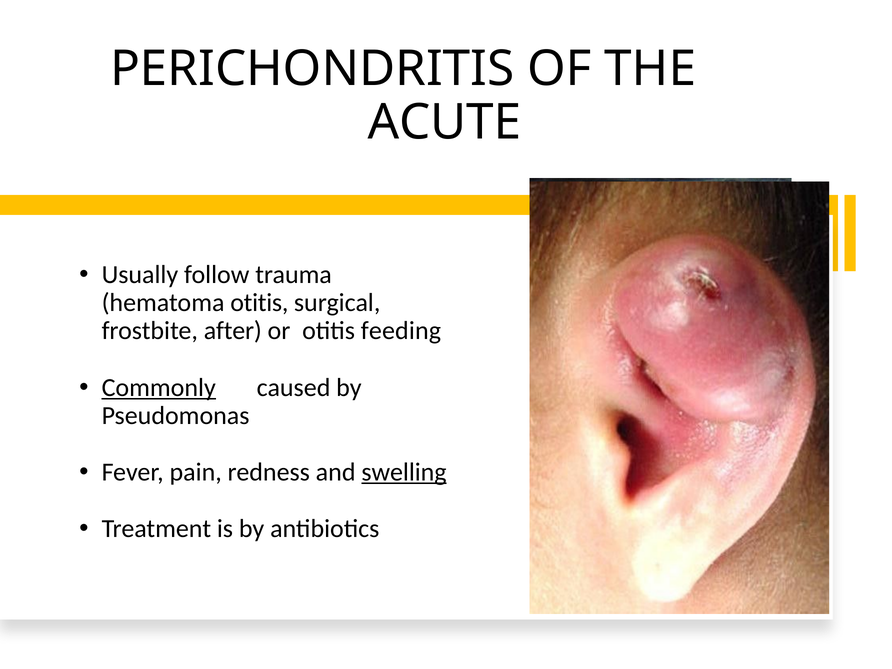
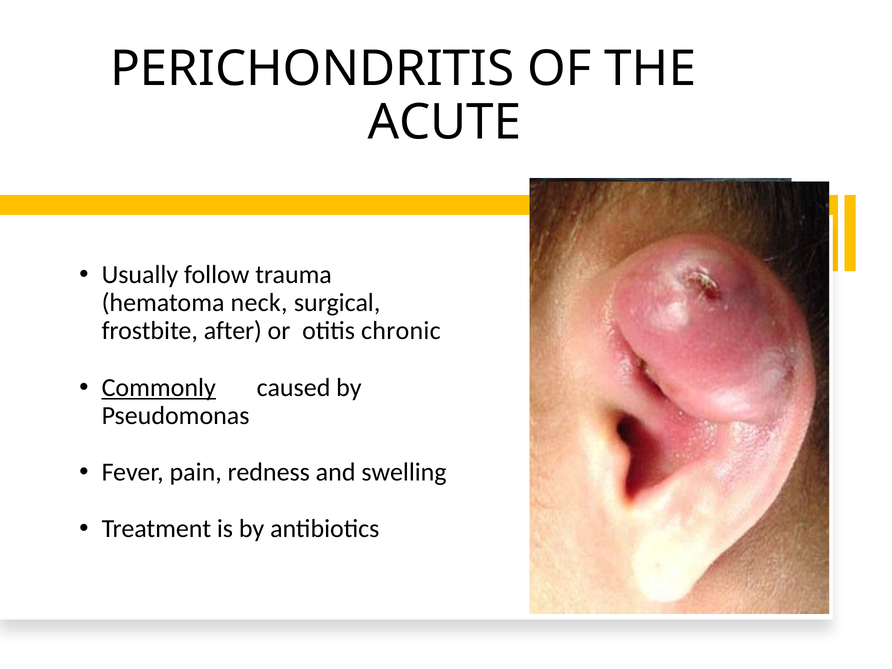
hematoma otitis: otitis -> neck
feeding: feeding -> chronic
swelling underline: present -> none
